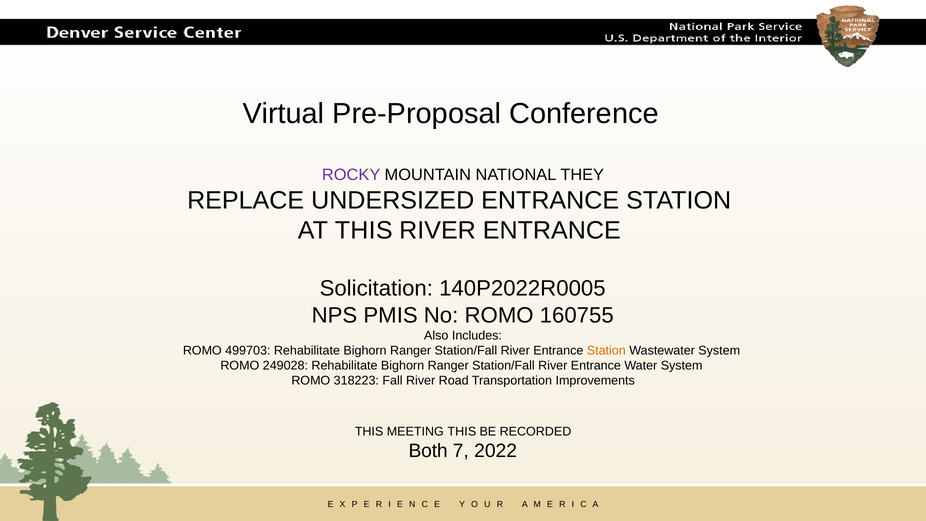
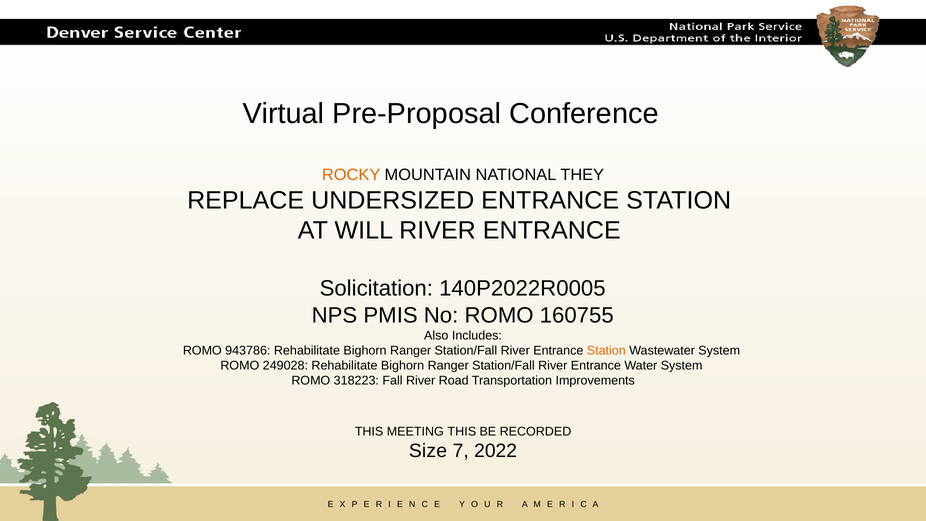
ROCKY colour: purple -> orange
AT THIS: THIS -> WILL
499703: 499703 -> 943786
Both: Both -> Size
